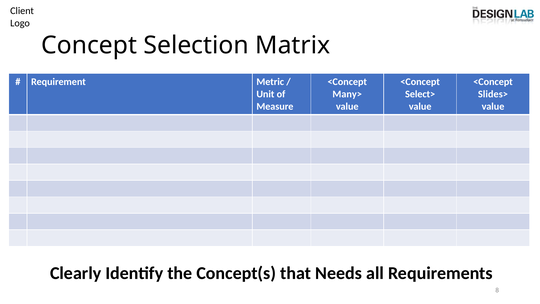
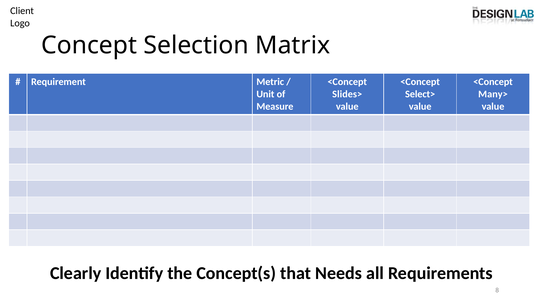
Many>: Many> -> Slides>
Slides>: Slides> -> Many>
